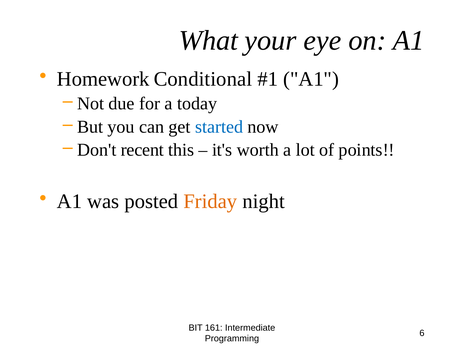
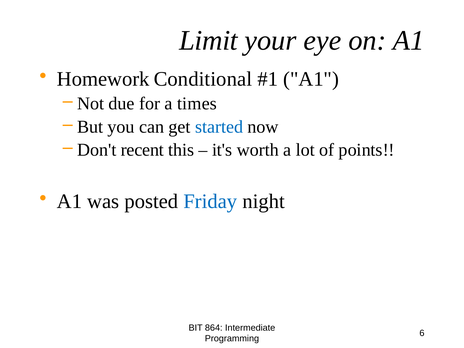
What: What -> Limit
today: today -> times
Friday colour: orange -> blue
161: 161 -> 864
